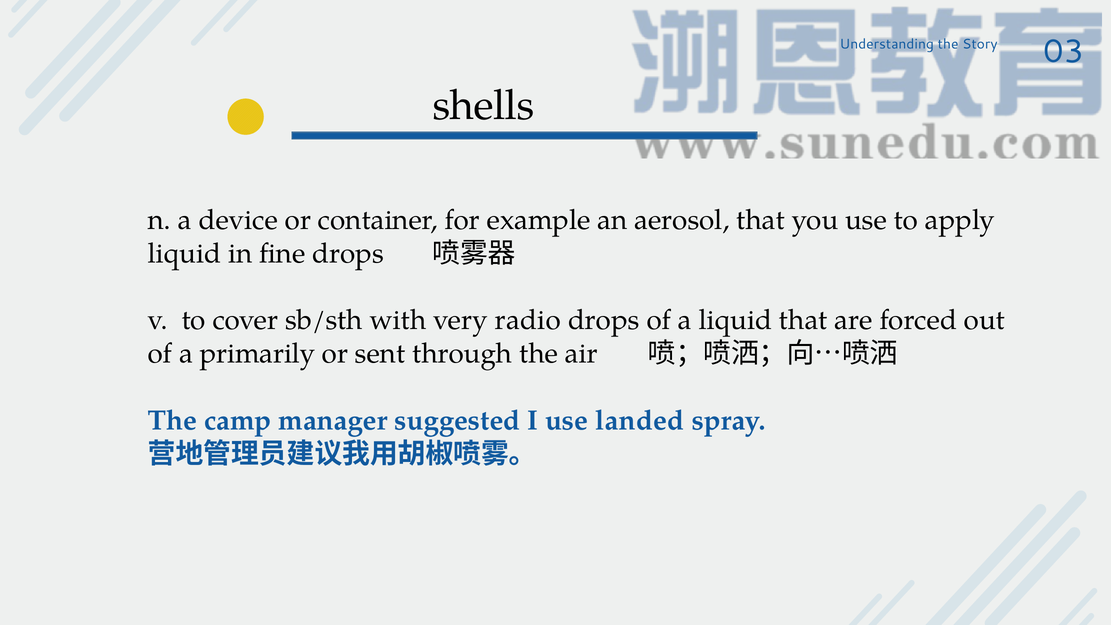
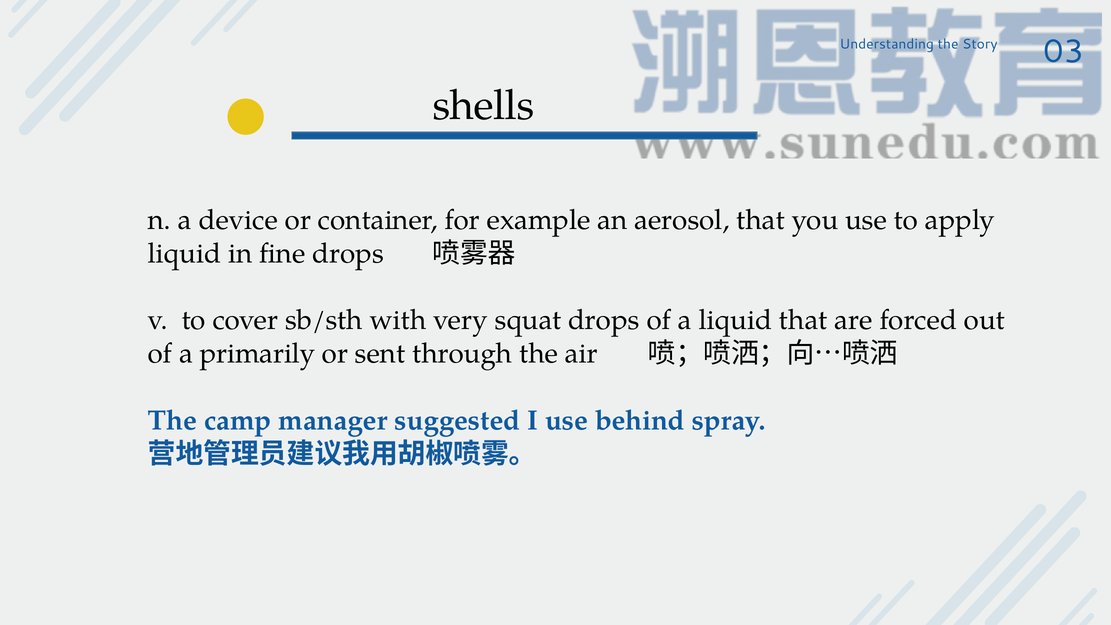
radio: radio -> squat
landed: landed -> behind
